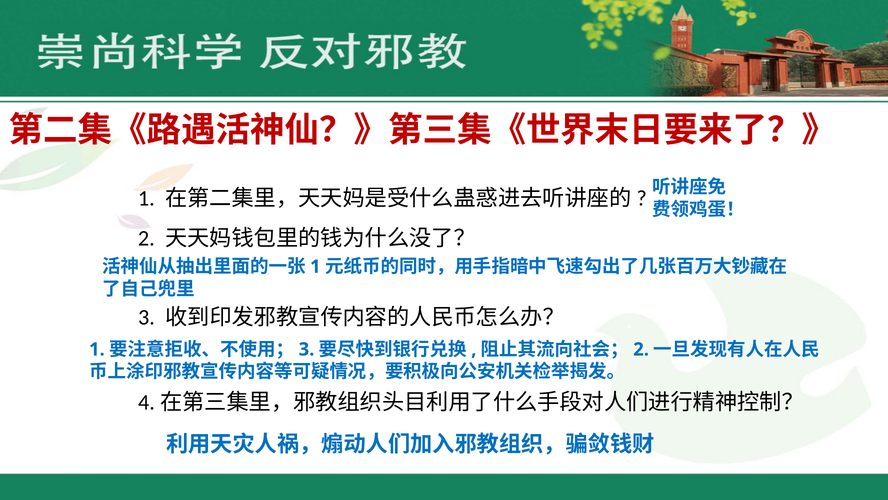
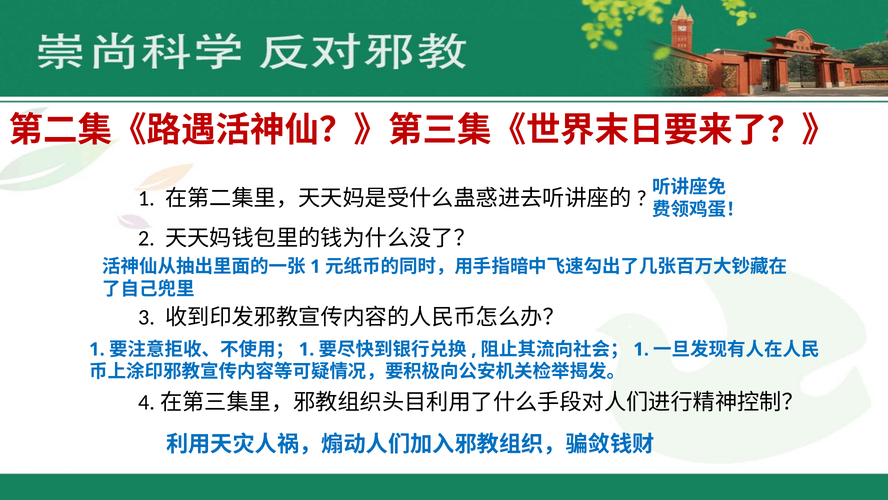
3 at (307, 349): 3 -> 1
2 at (641, 349): 2 -> 1
